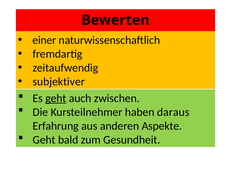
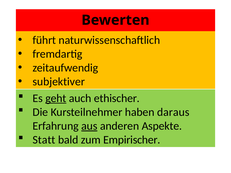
einer: einer -> führt
zwischen: zwischen -> ethischer
aus underline: none -> present
Geht at (44, 140): Geht -> Statt
Gesundheit: Gesundheit -> Empirischer
